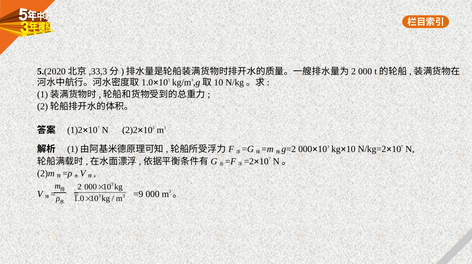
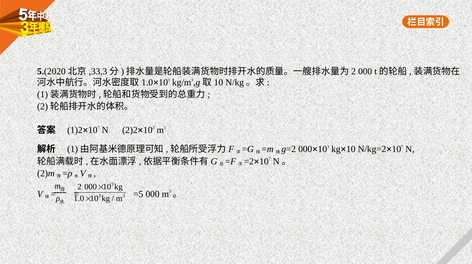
=9: =9 -> =5
